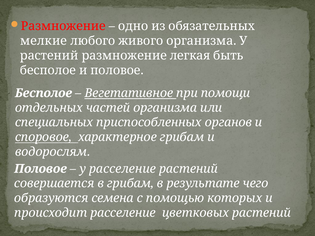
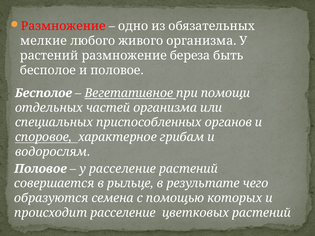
легкая: легкая -> береза
в грибам: грибам -> рыльце
